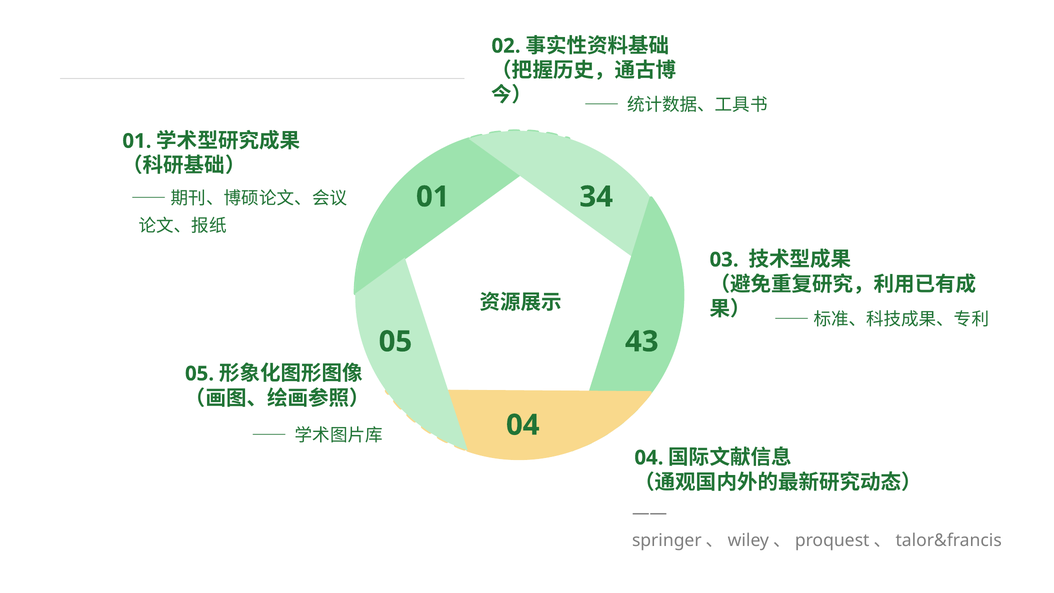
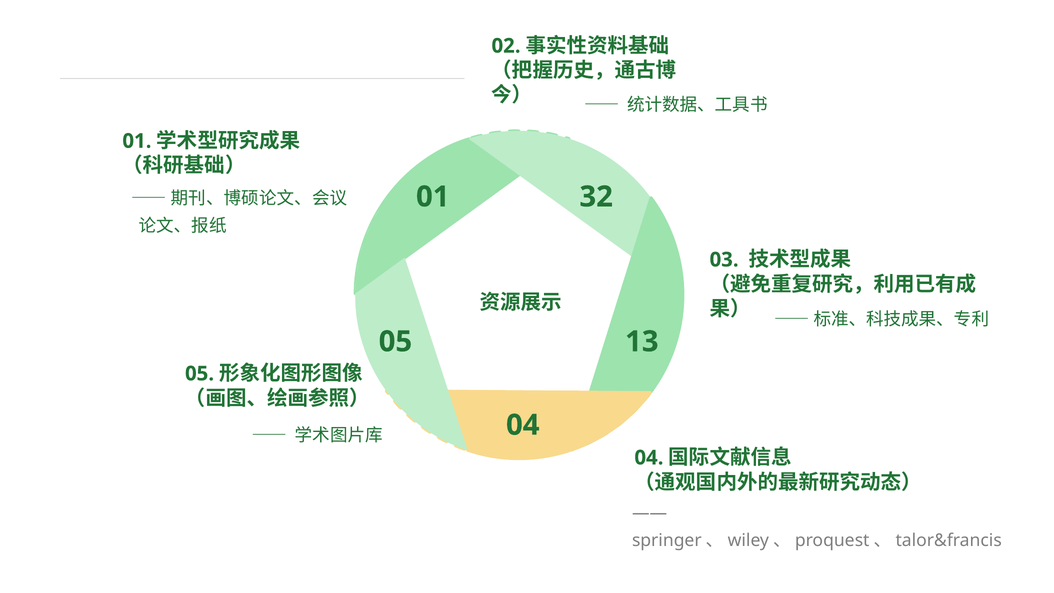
34: 34 -> 32
43: 43 -> 13
